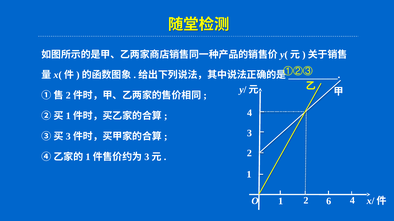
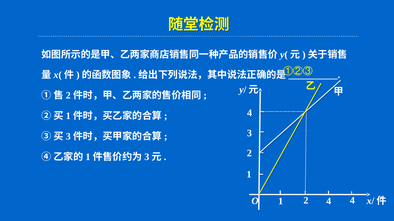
6 at (329, 202): 6 -> 4
